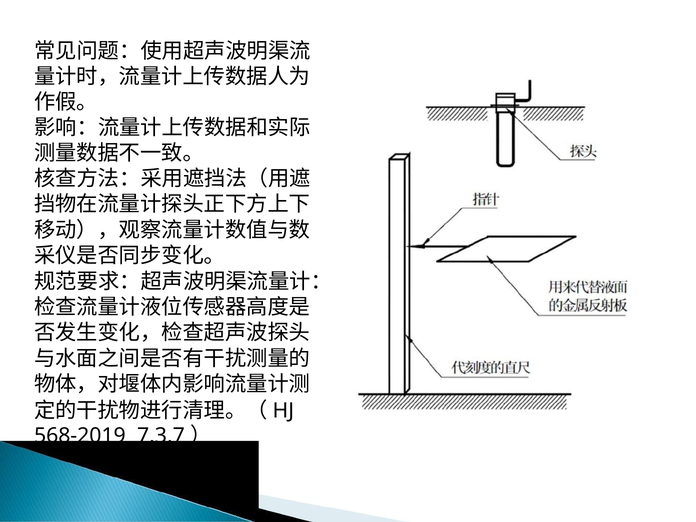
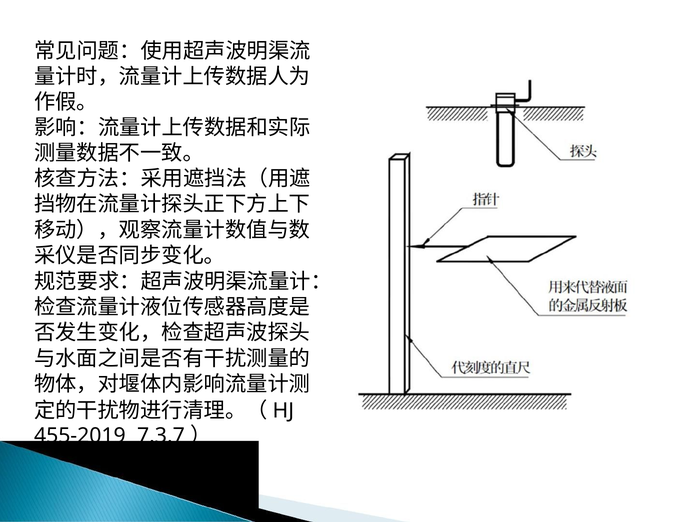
568-2019: 568-2019 -> 455-2019
